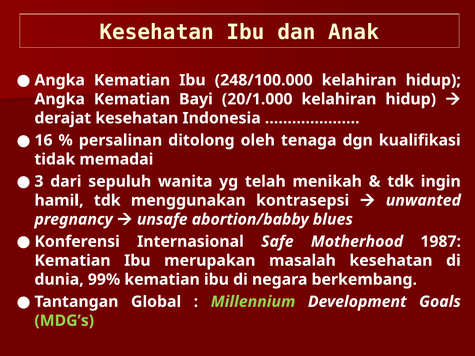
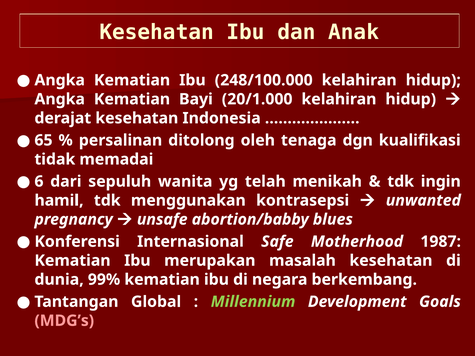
16: 16 -> 65
3: 3 -> 6
MDG’s colour: light green -> pink
